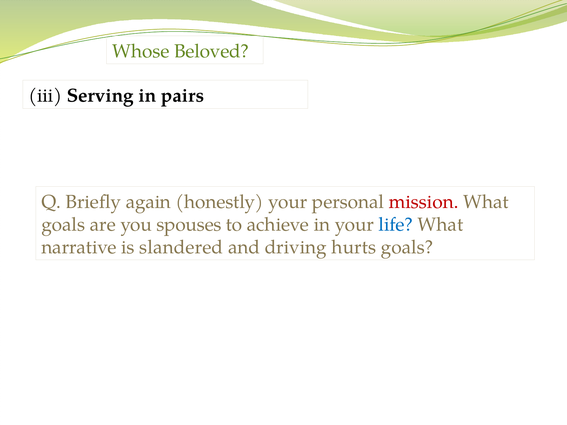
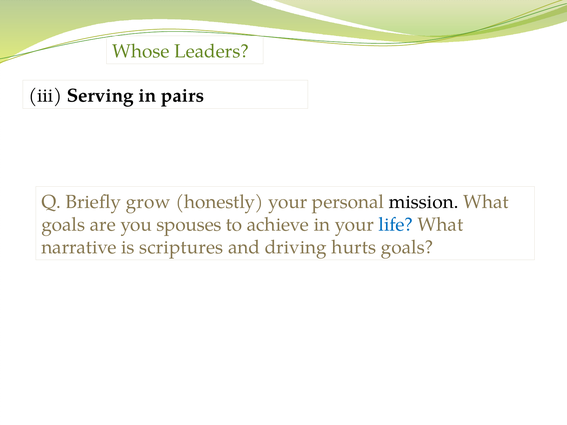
Beloved: Beloved -> Leaders
again: again -> grow
mission colour: red -> black
slandered: slandered -> scriptures
